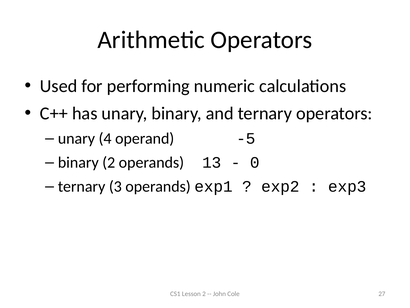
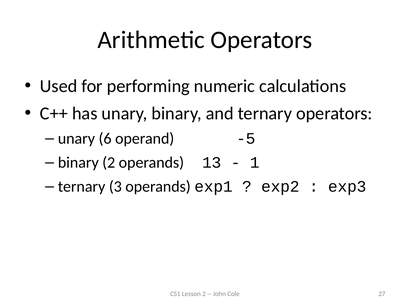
4: 4 -> 6
0: 0 -> 1
